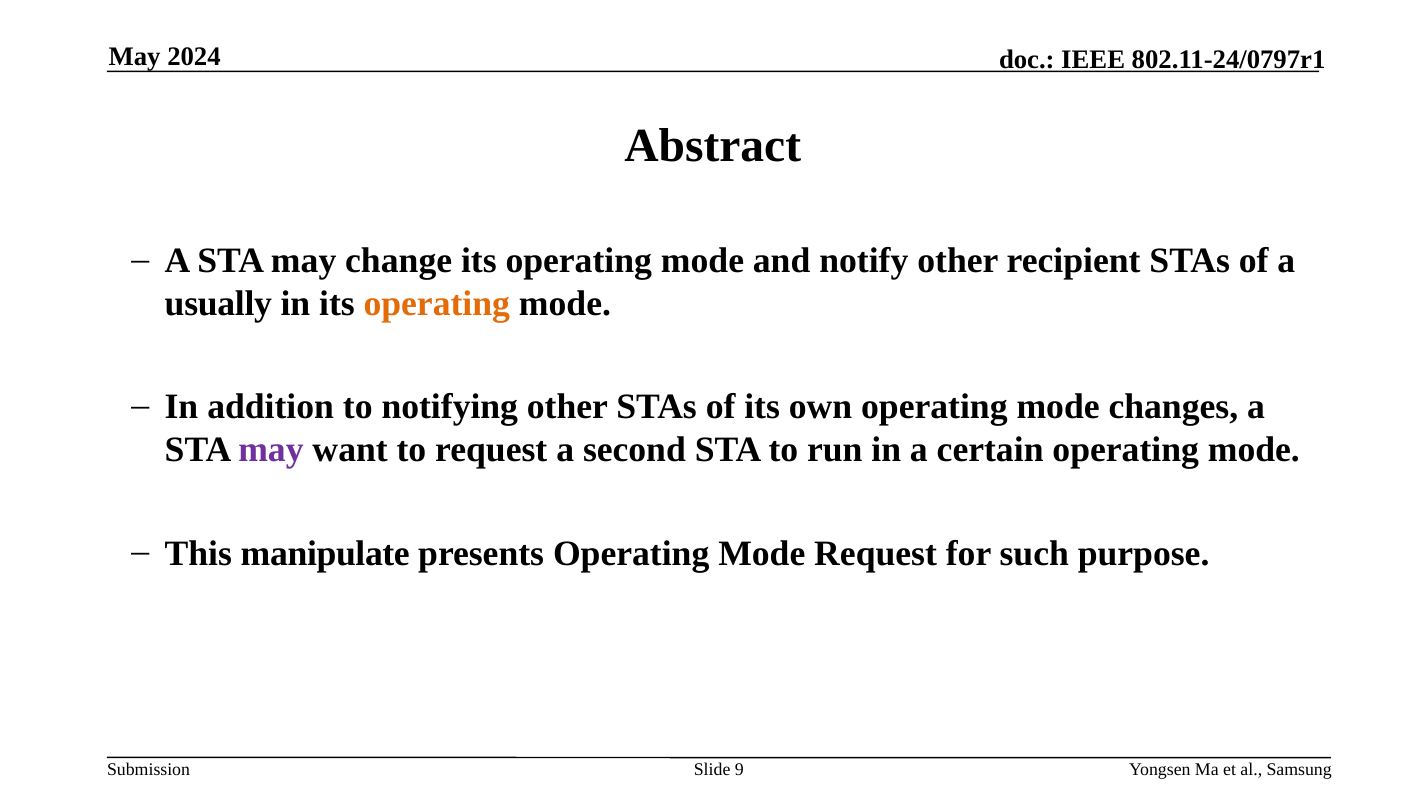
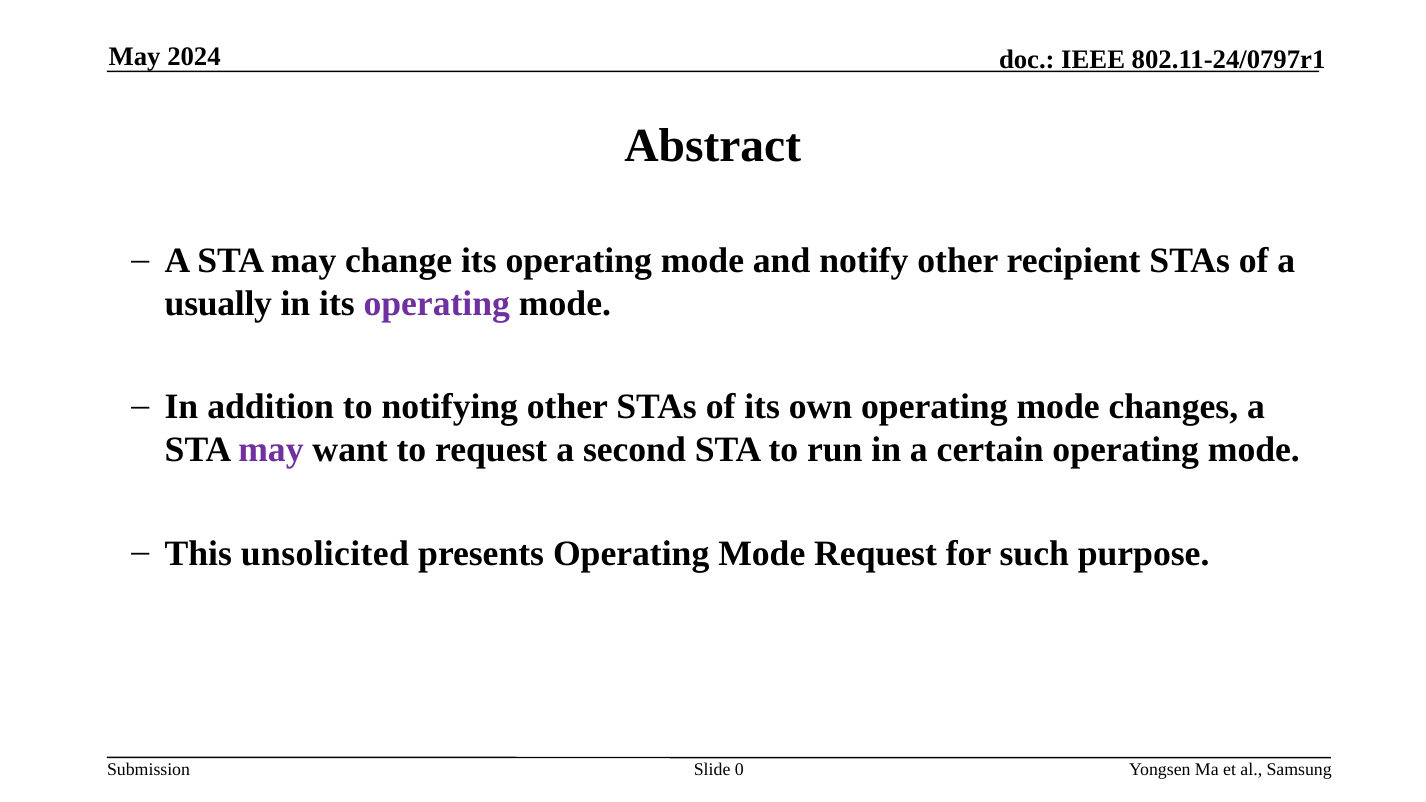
operating at (437, 304) colour: orange -> purple
manipulate: manipulate -> unsolicited
9: 9 -> 0
